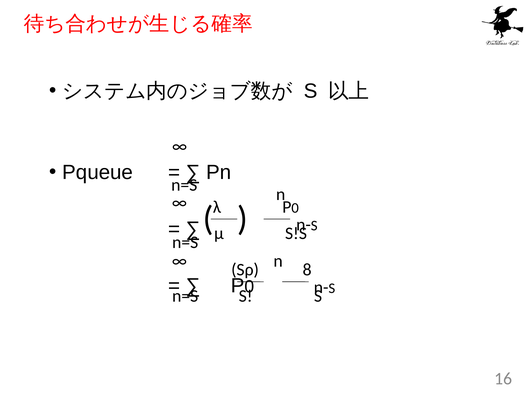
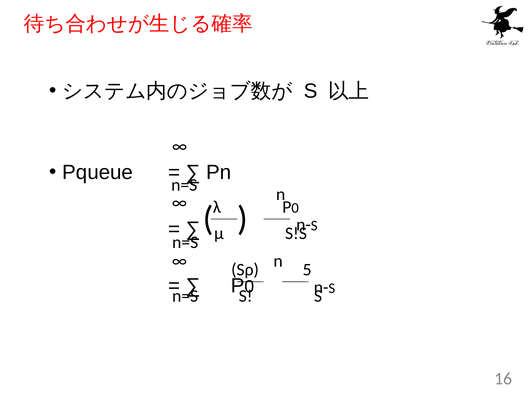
8: 8 -> 5
